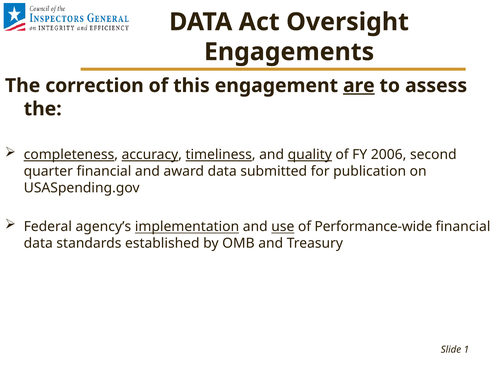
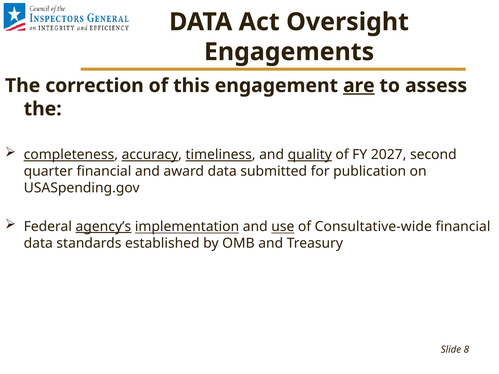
2006: 2006 -> 2027
agency’s underline: none -> present
Performance-wide: Performance-wide -> Consultative-wide
1: 1 -> 8
